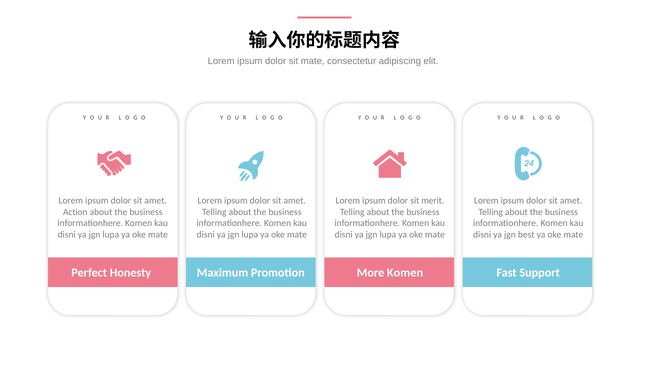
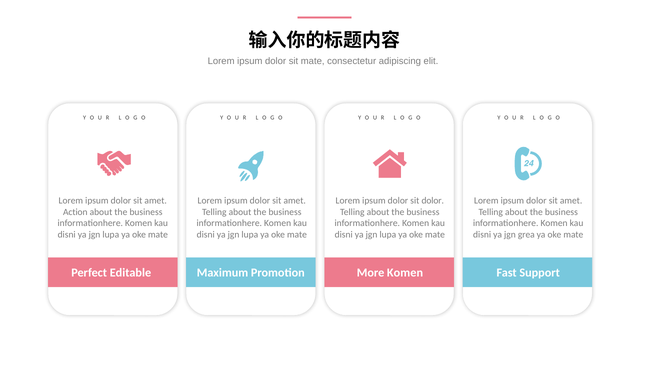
sit merit: merit -> dolor
best: best -> grea
Honesty: Honesty -> Editable
